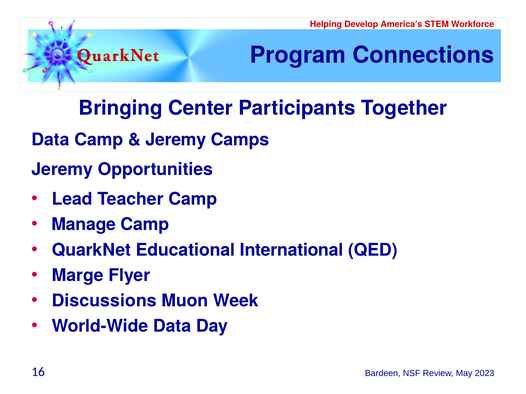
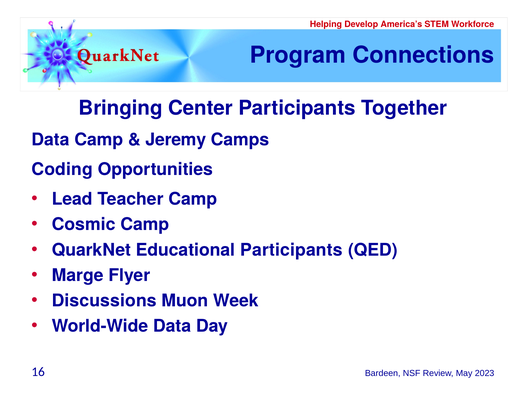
Jeremy at (62, 170): Jeremy -> Coding
Manage: Manage -> Cosmic
Educational International: International -> Participants
